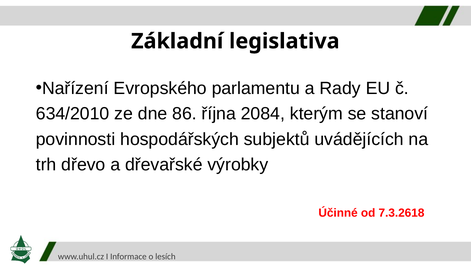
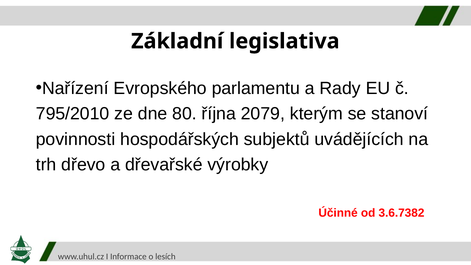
634/2010: 634/2010 -> 795/2010
86: 86 -> 80
2084: 2084 -> 2079
7.3.2618: 7.3.2618 -> 3.6.7382
